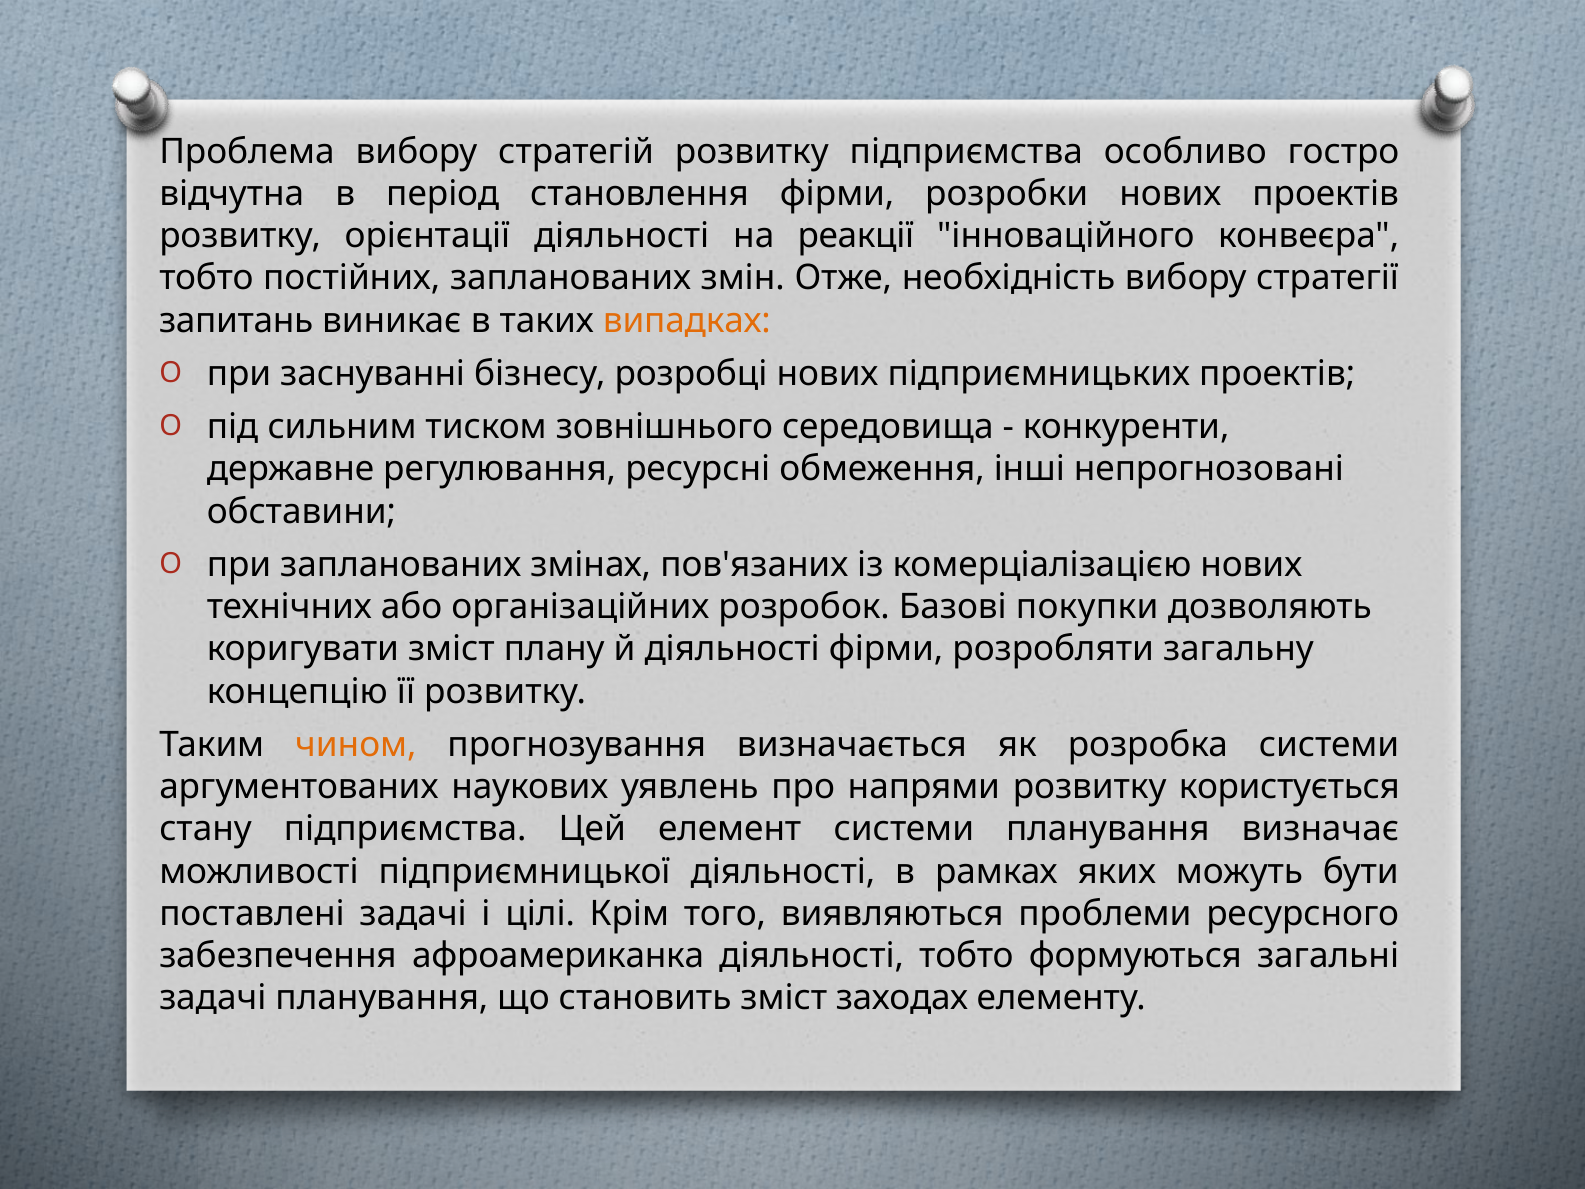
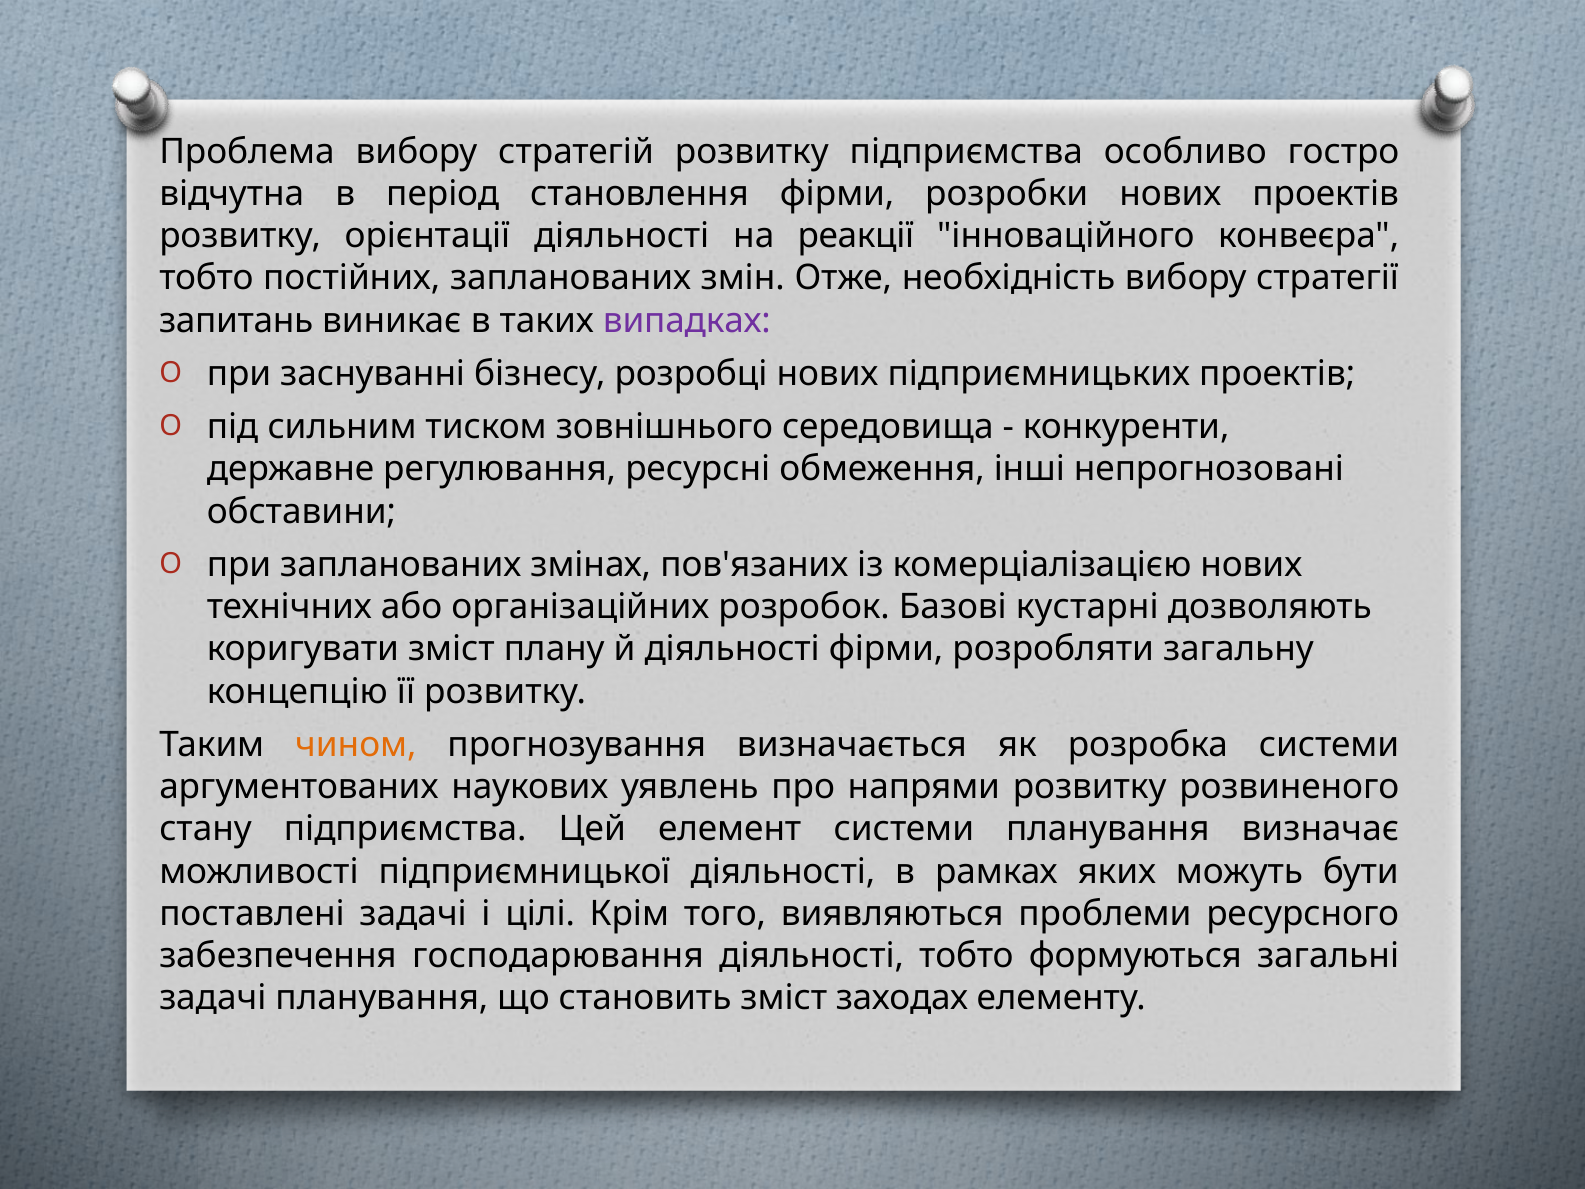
випадках colour: orange -> purple
покупки: покупки -> кустарні
користується: користується -> розвиненого
афроамериканка: афроамериканка -> господарювання
